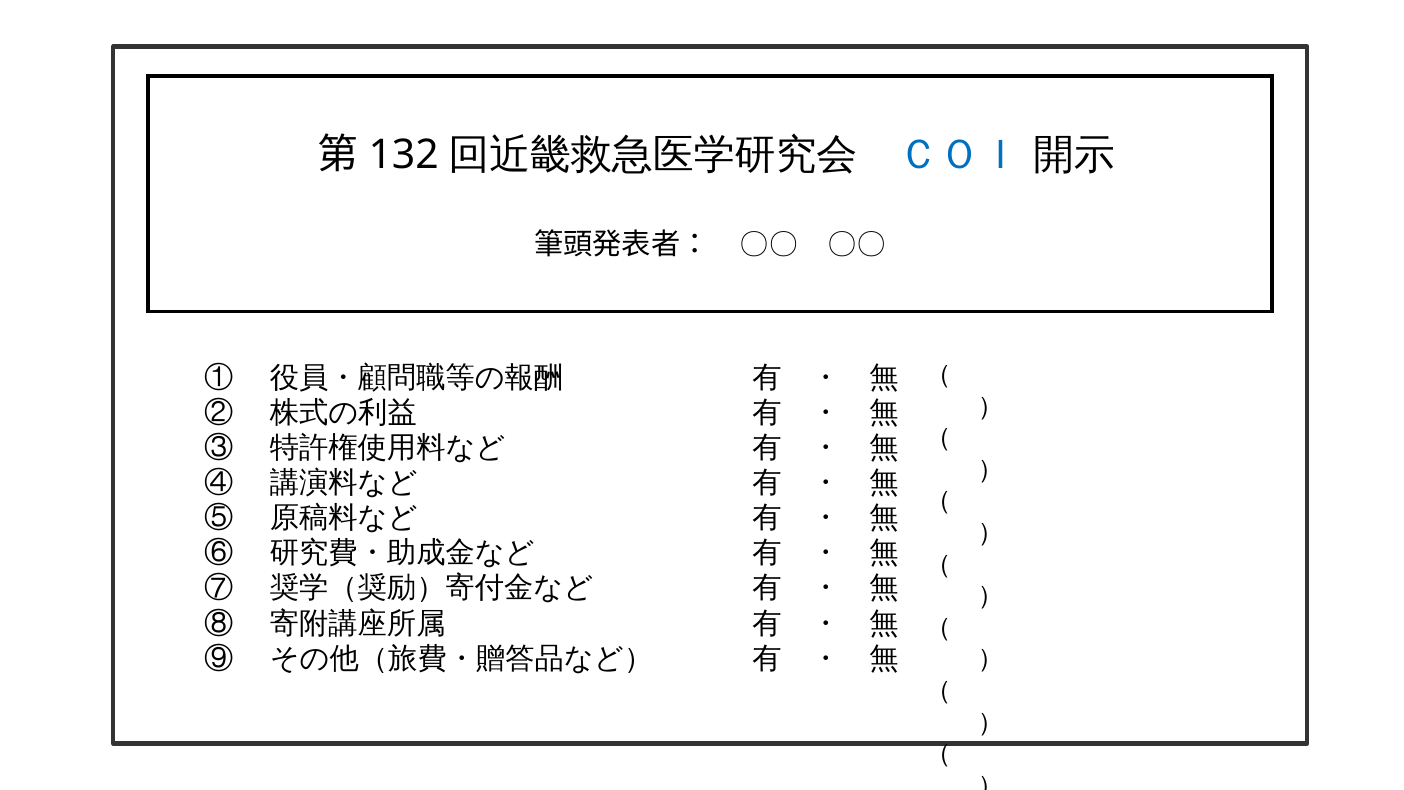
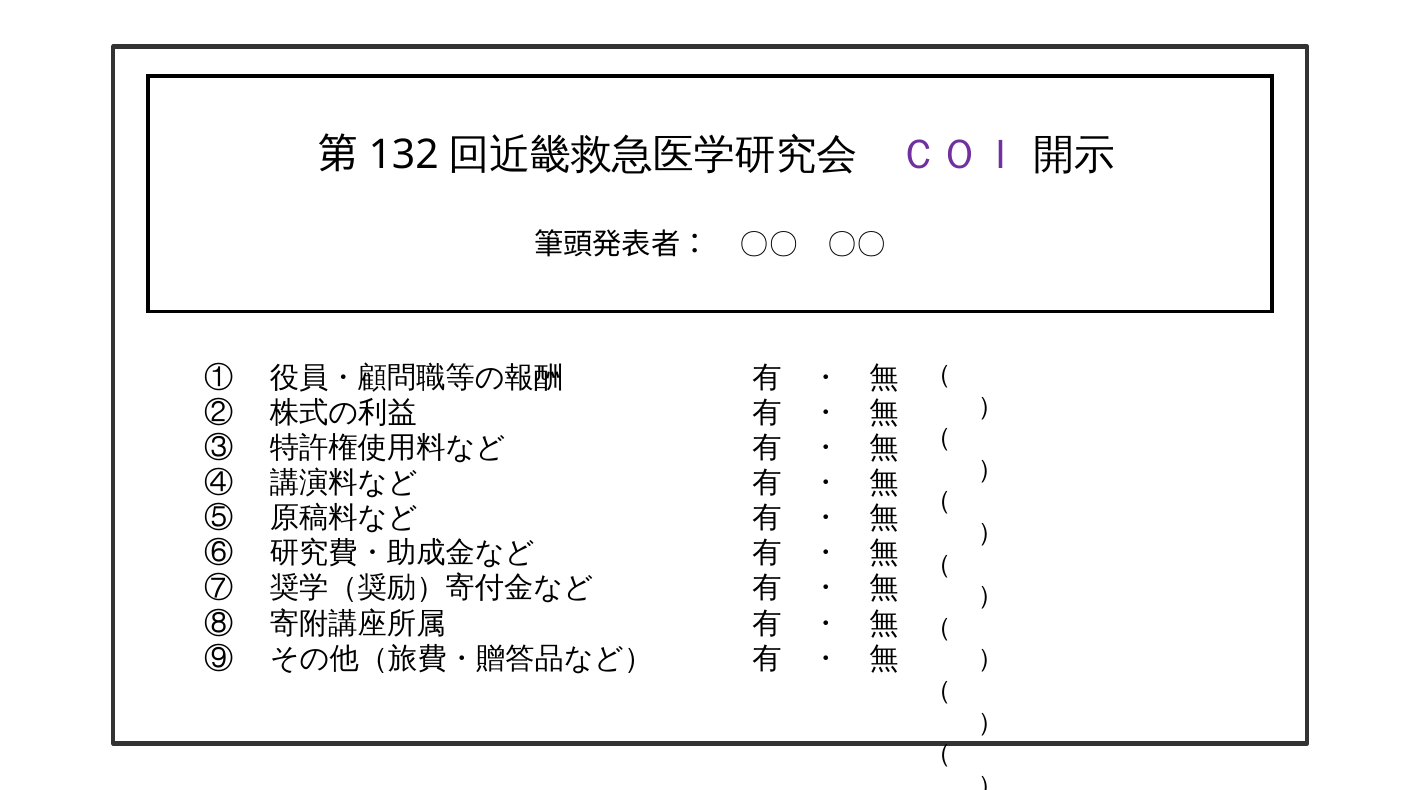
ＣＯＩ colour: blue -> purple
